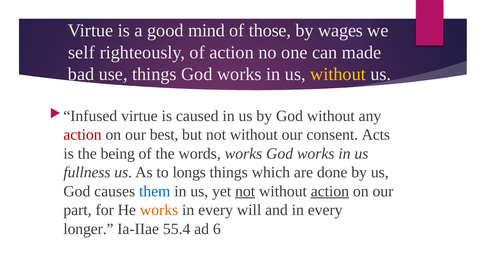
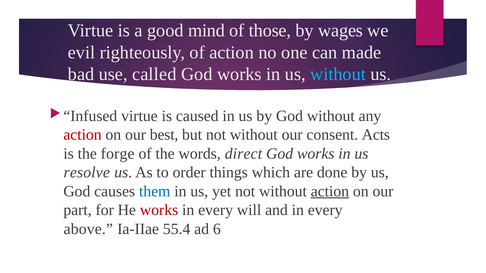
self: self -> evil
use things: things -> called
without at (338, 74) colour: yellow -> light blue
being: being -> forge
words works: works -> direct
fullness: fullness -> resolve
longs: longs -> order
not at (245, 191) underline: present -> none
works at (159, 210) colour: orange -> red
longer: longer -> above
